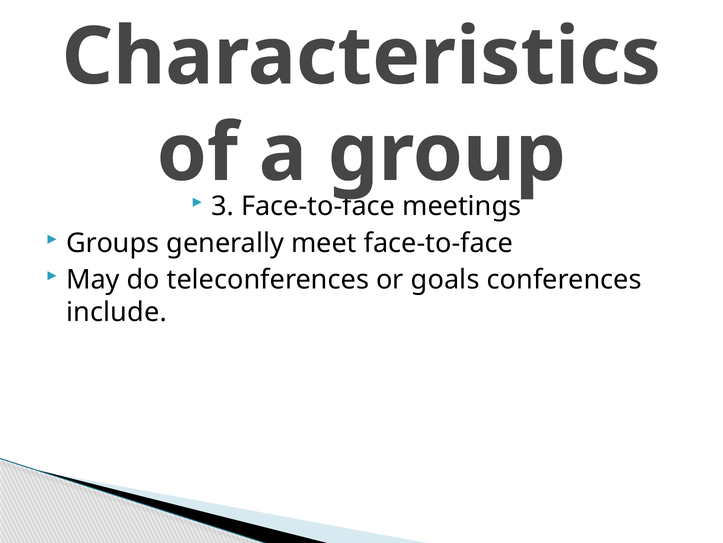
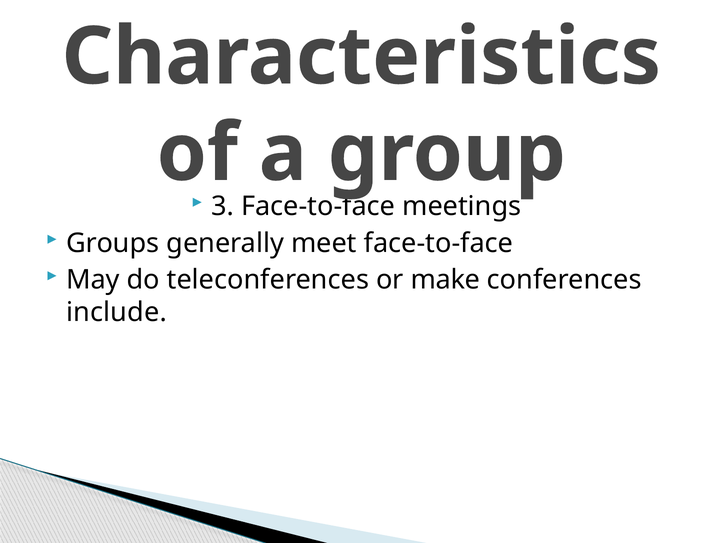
goals: goals -> make
